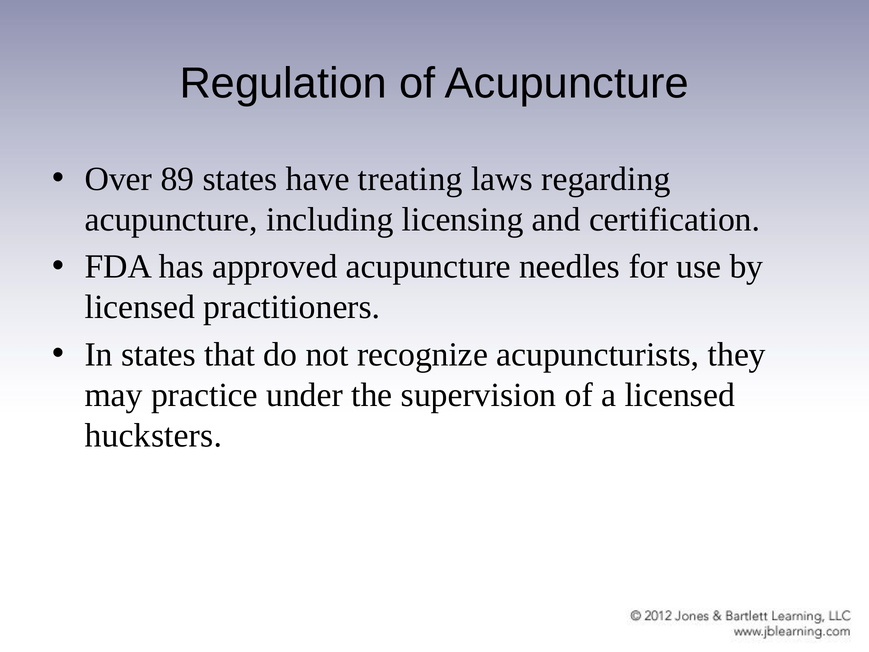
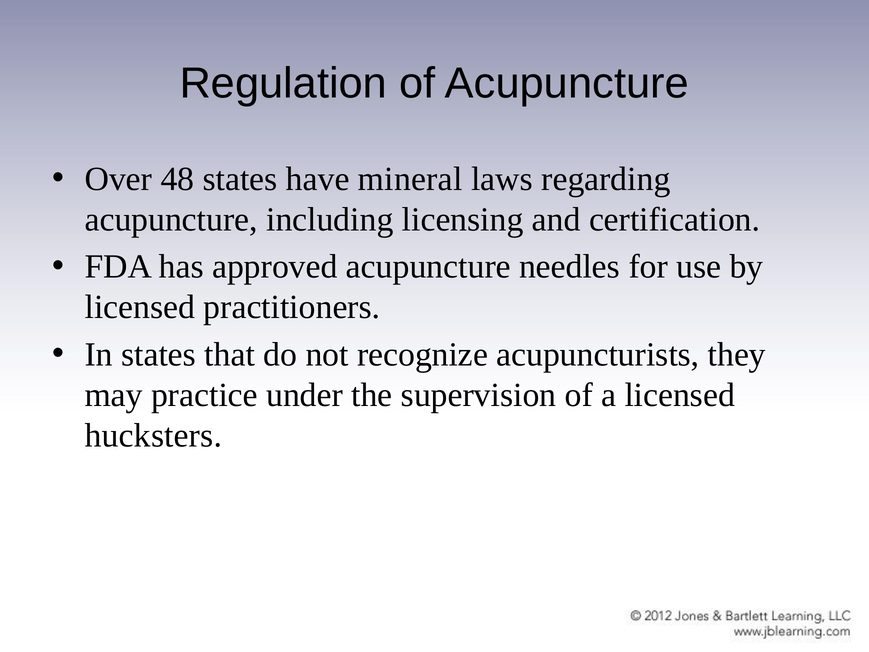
89: 89 -> 48
treating: treating -> mineral
